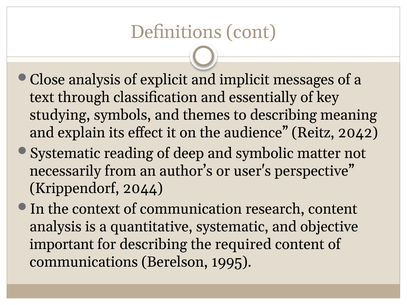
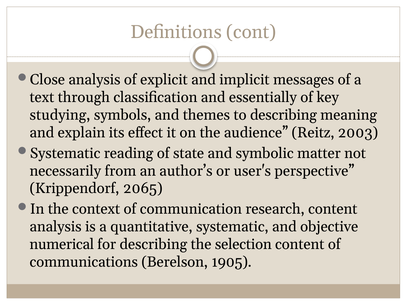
2042: 2042 -> 2003
deep: deep -> state
2044: 2044 -> 2065
important: important -> numerical
required: required -> selection
1995: 1995 -> 1905
